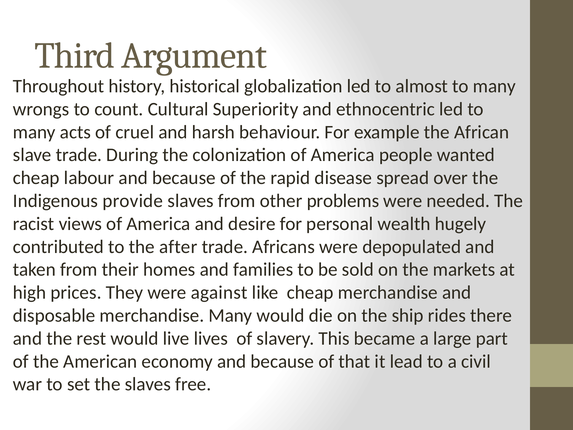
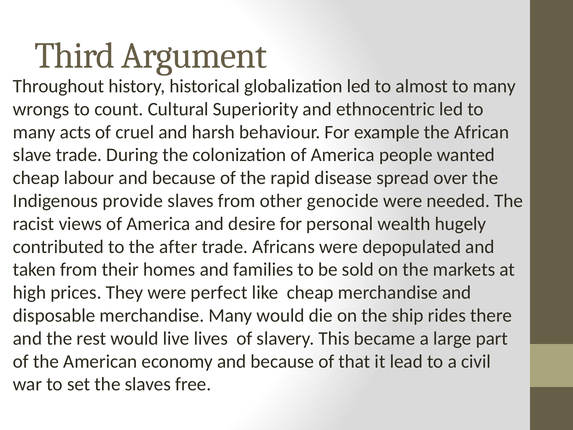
problems: problems -> genocide
against: against -> perfect
